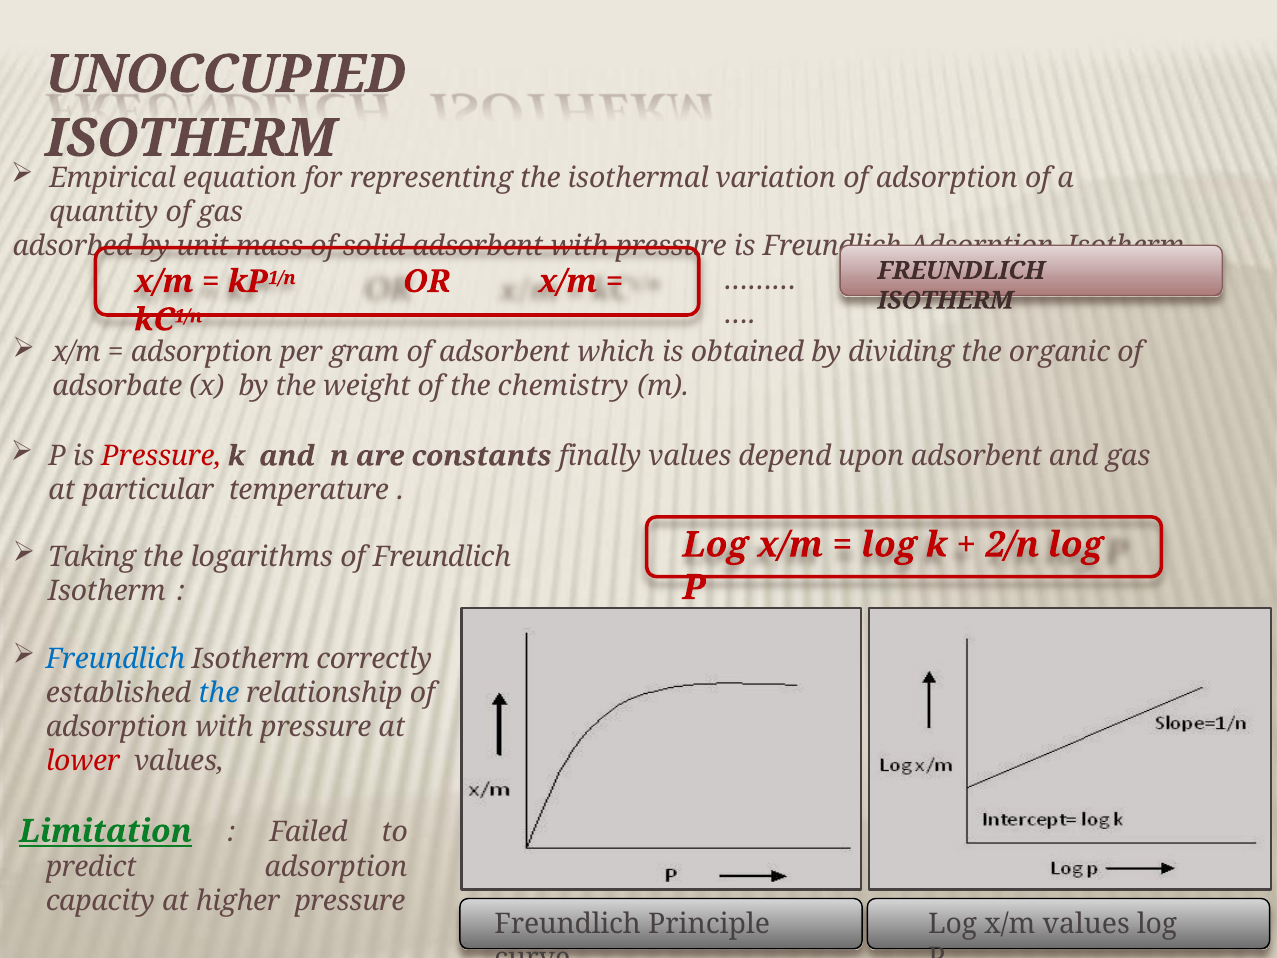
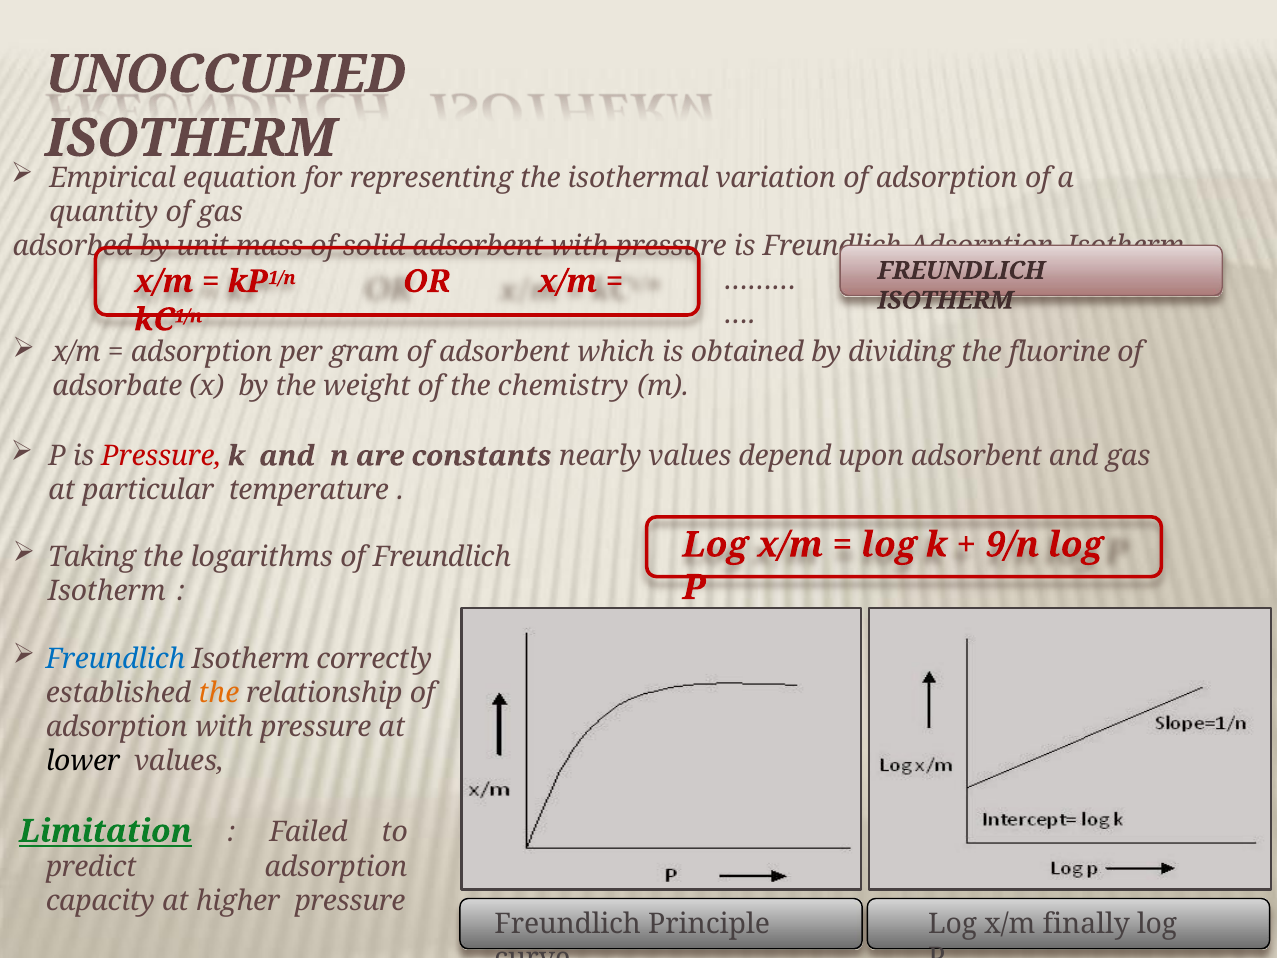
organic: organic -> fluorine
finally: finally -> nearly
2/n: 2/n -> 9/n
the at (219, 693) colour: blue -> orange
lower colour: red -> black
x/m values: values -> finally
